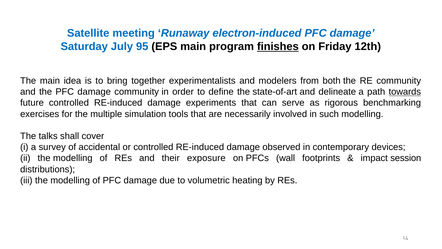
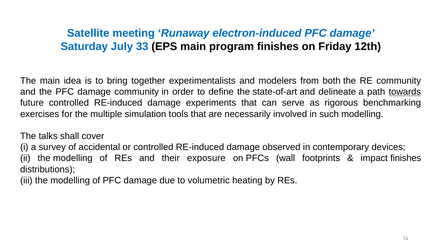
95: 95 -> 33
finishes at (278, 47) underline: present -> none
impact session: session -> finishes
